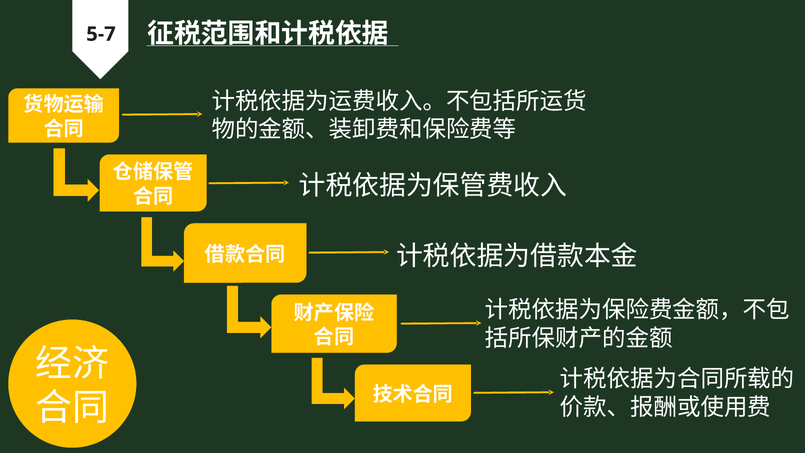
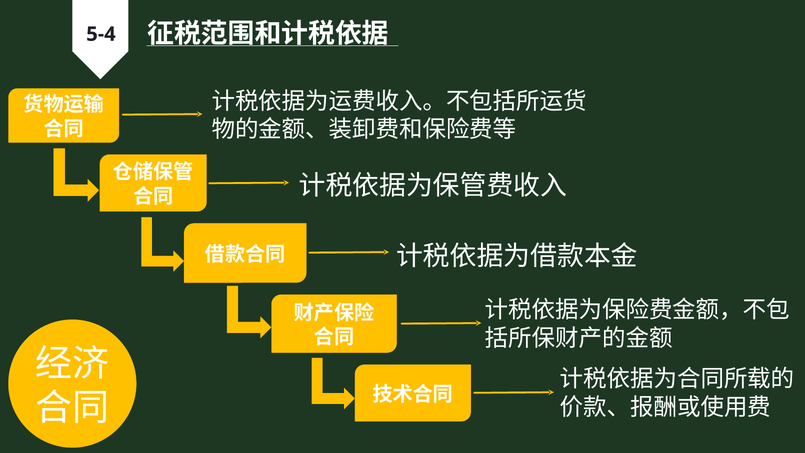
5-7: 5-7 -> 5-4
